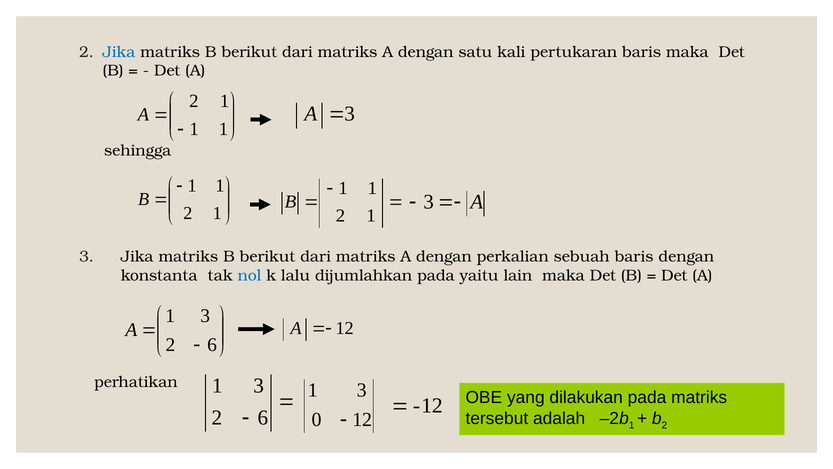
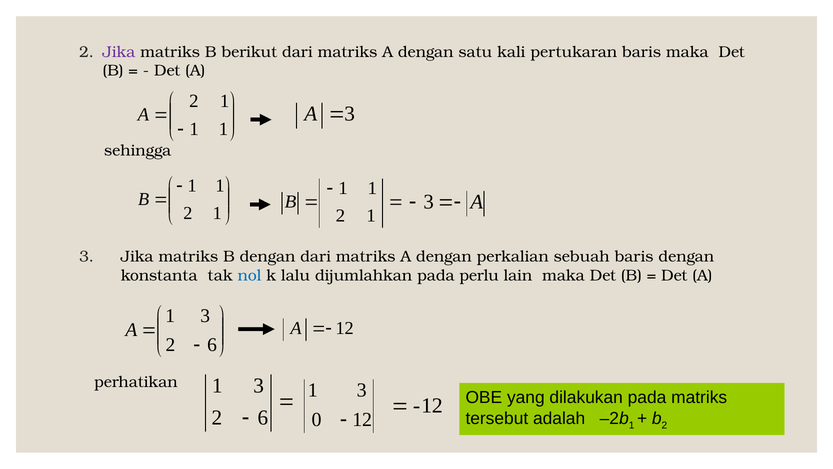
Jika at (119, 52) colour: blue -> purple
berikut at (268, 257): berikut -> dengan
yaitu: yaitu -> perlu
